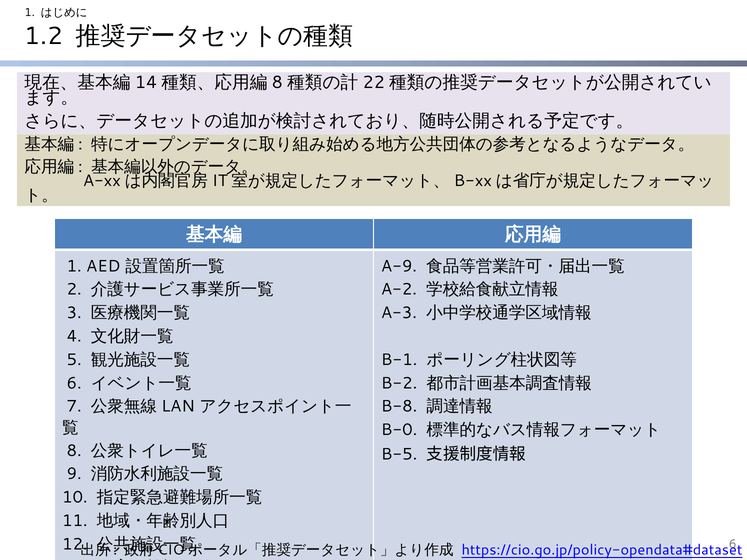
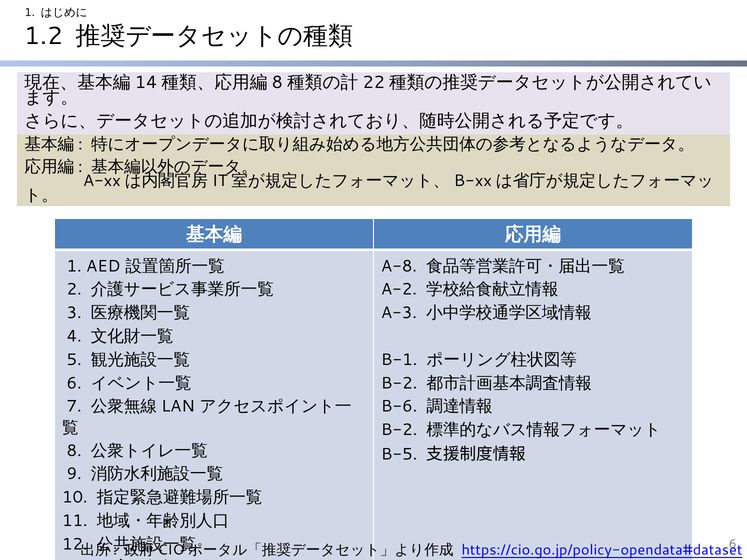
A-9: A-9 -> A-8
B-8: B-8 -> B-6
B-0 at (399, 430): B-0 -> B-2
